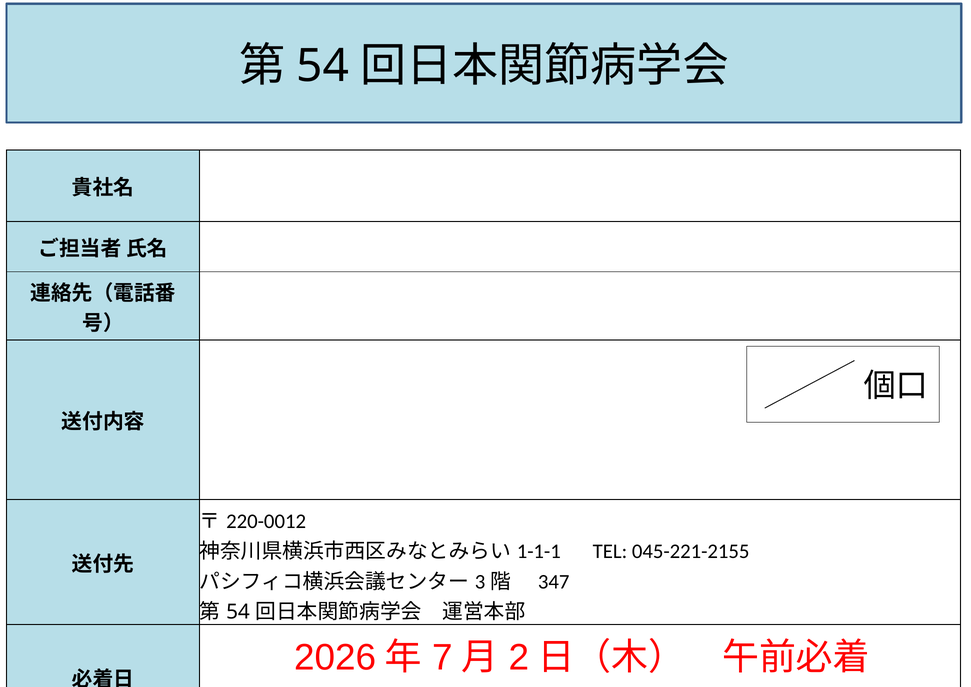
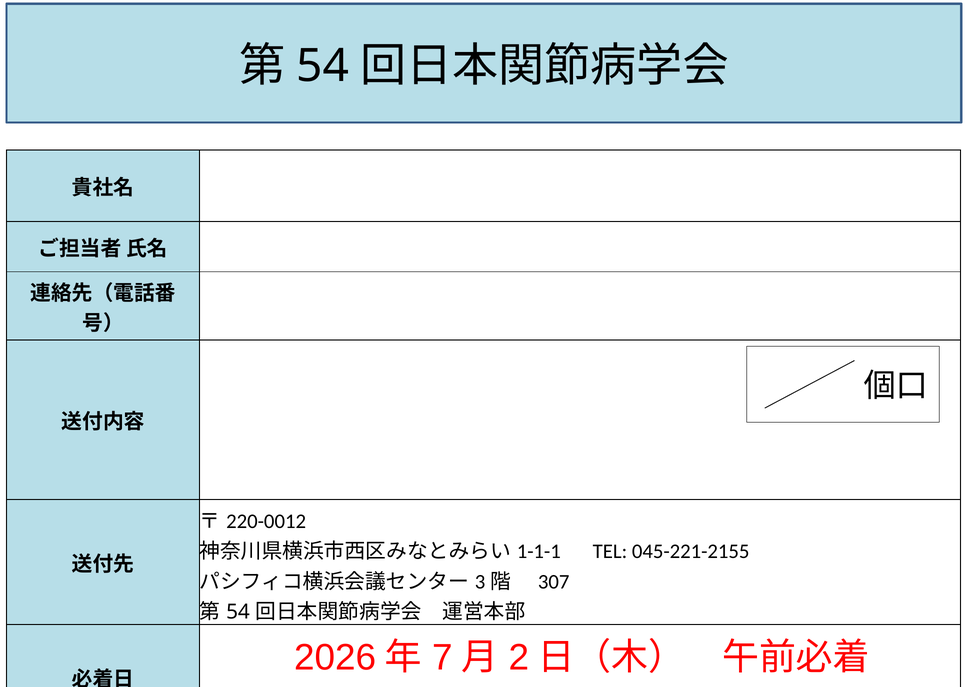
347: 347 -> 307
